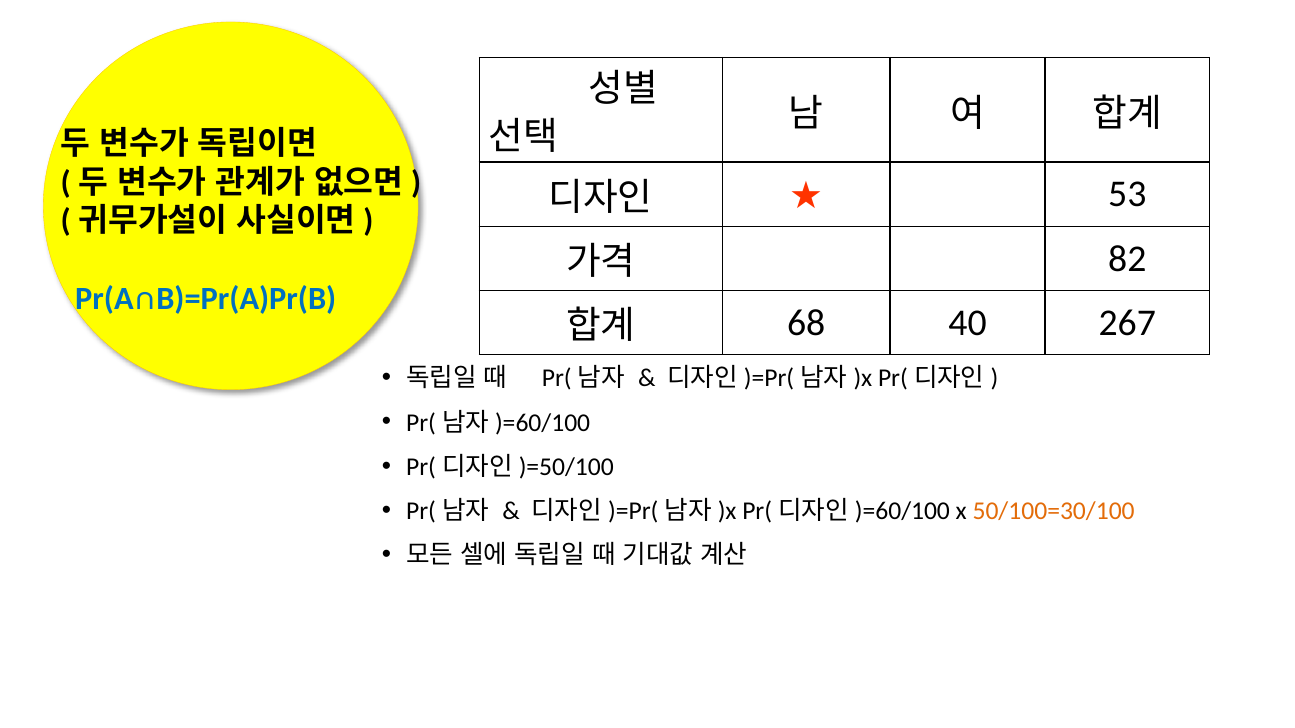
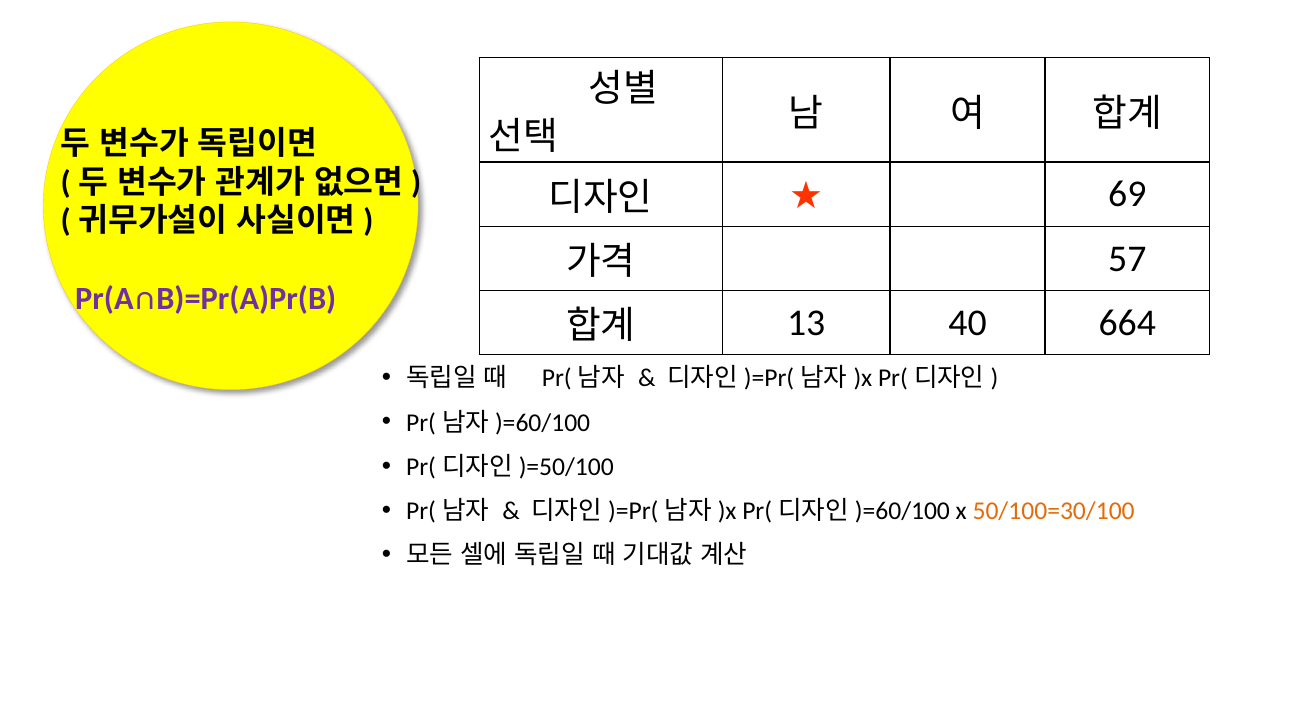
53: 53 -> 69
82: 82 -> 57
Pr(A∩B)=Pr(A)Pr(B colour: blue -> purple
68: 68 -> 13
267: 267 -> 664
